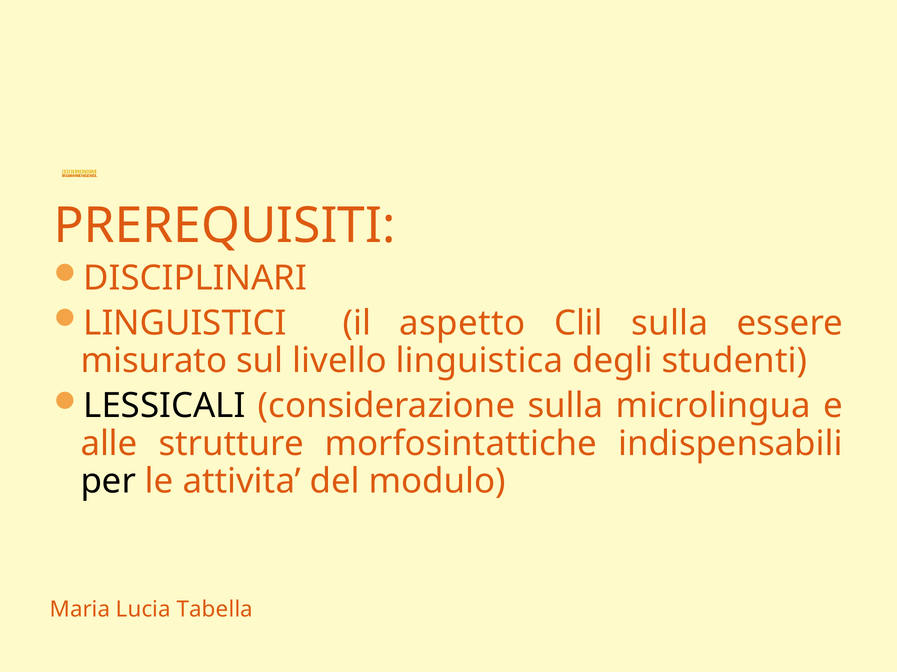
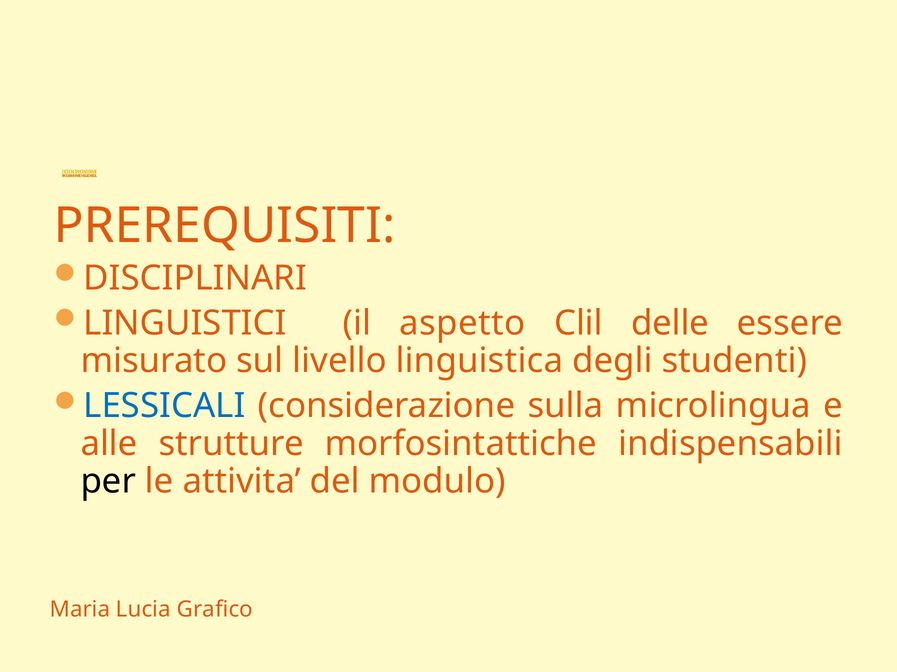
Clil sulla: sulla -> delle
LESSICALI colour: black -> blue
Tabella: Tabella -> Grafico
